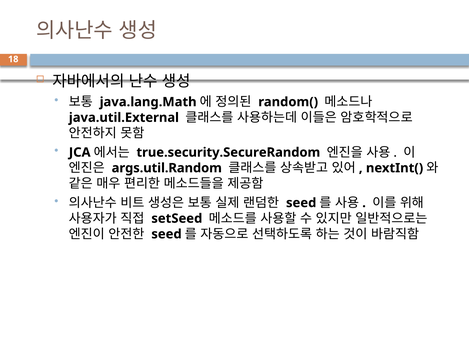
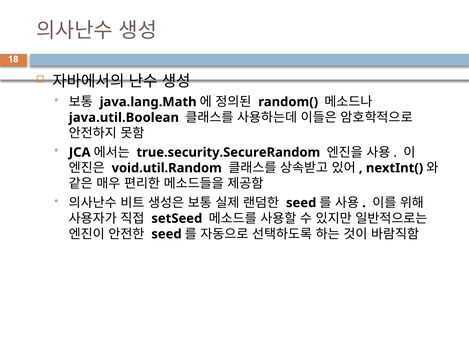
java.util.External: java.util.External -> java.util.Boolean
args.util.Random: args.util.Random -> void.util.Random
